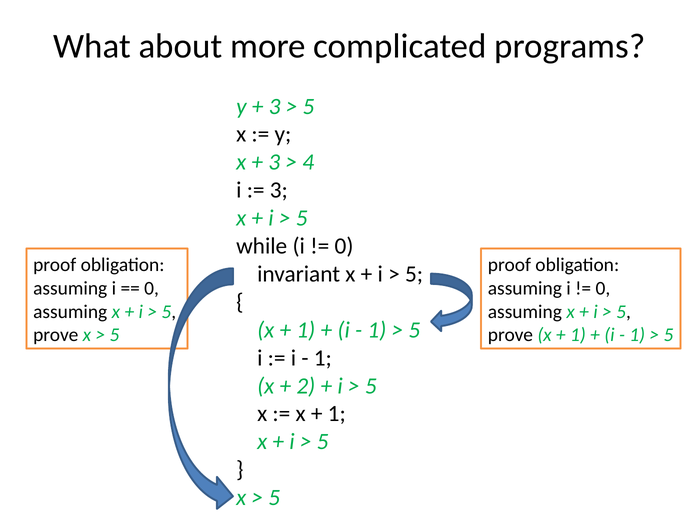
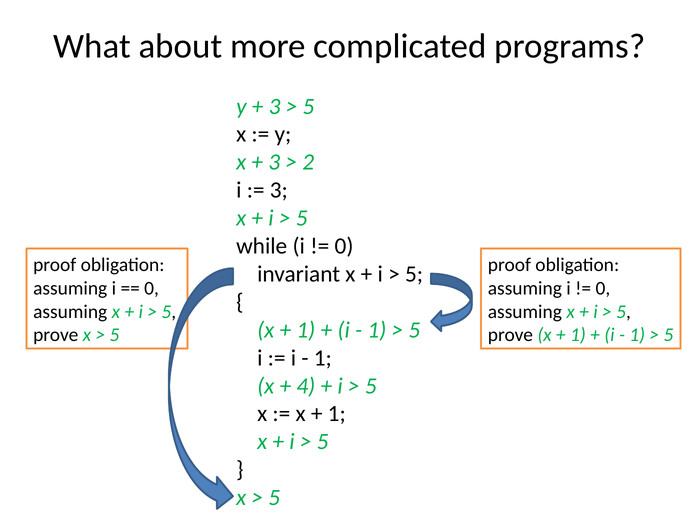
4: 4 -> 2
2: 2 -> 4
